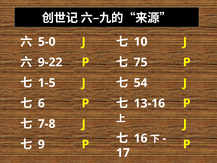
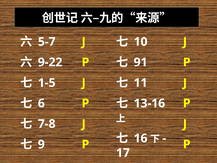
5-0: 5-0 -> 5-7
75: 75 -> 91
54: 54 -> 11
